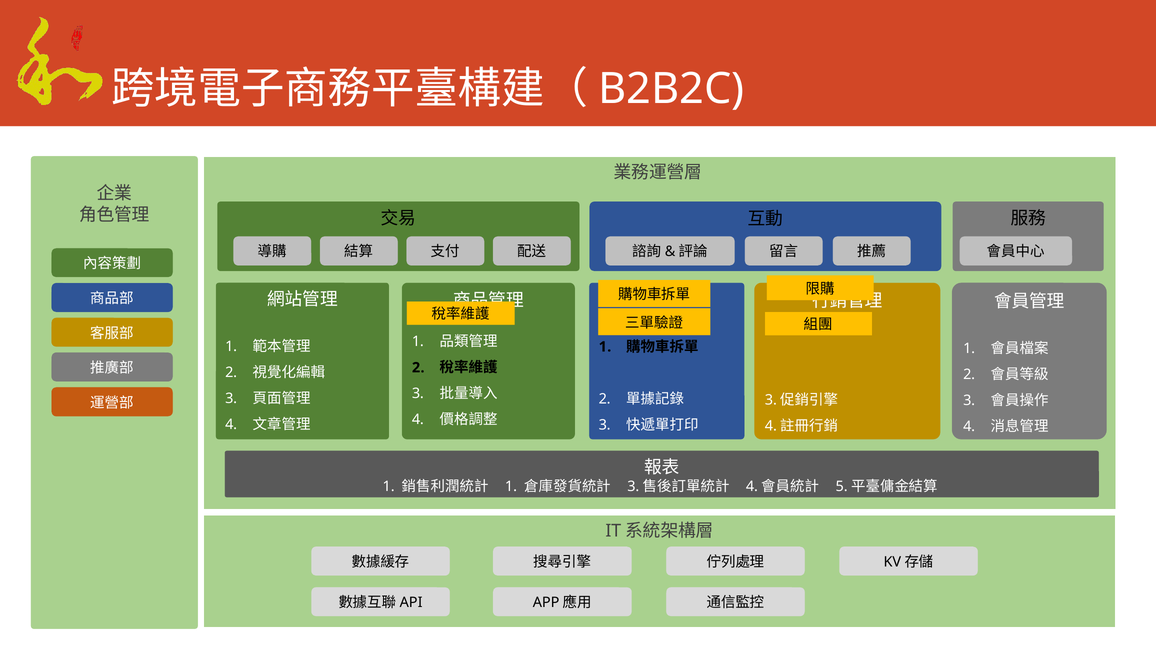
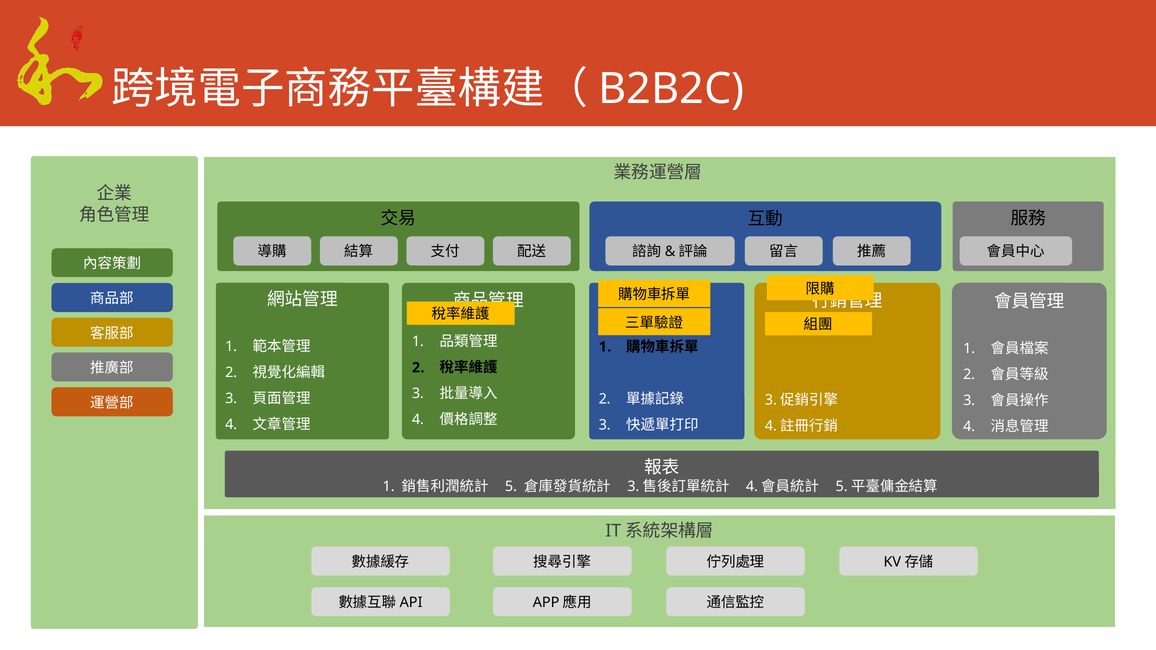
1 at (511, 487): 1 -> 5
